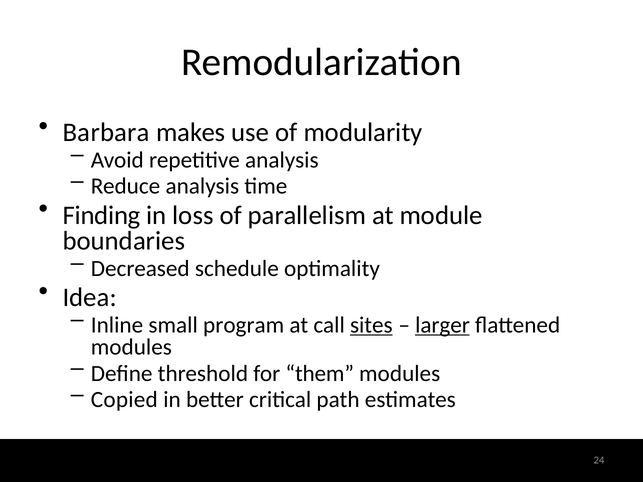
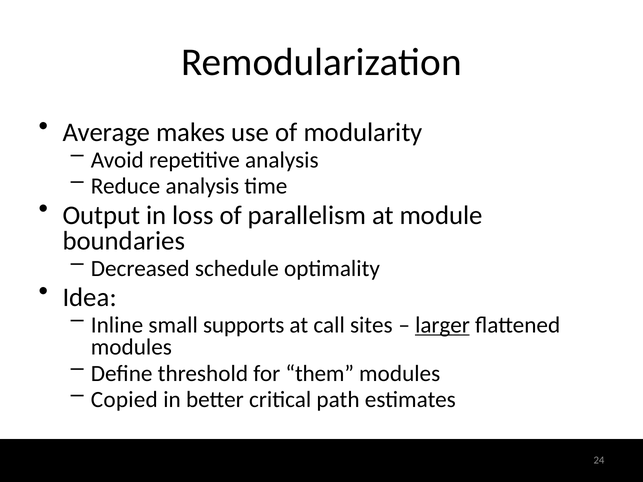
Barbara: Barbara -> Average
Finding: Finding -> Output
program: program -> supports
sites underline: present -> none
